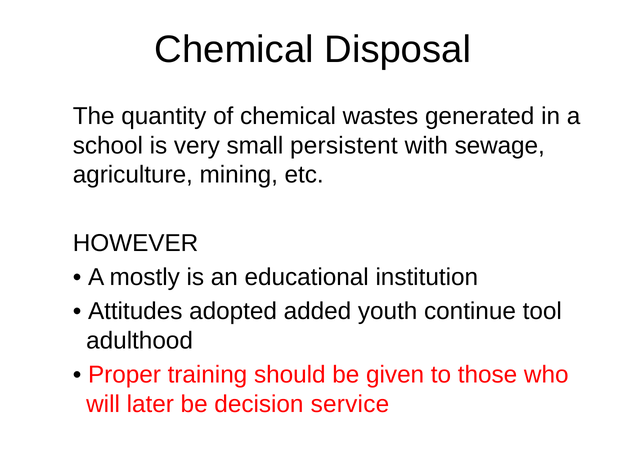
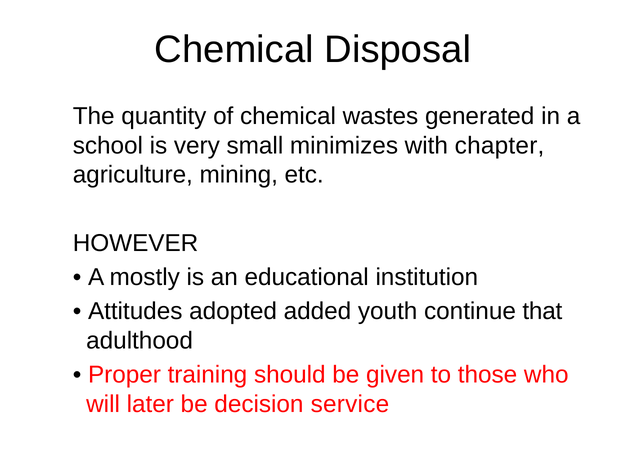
persistent: persistent -> minimizes
sewage: sewage -> chapter
tool: tool -> that
